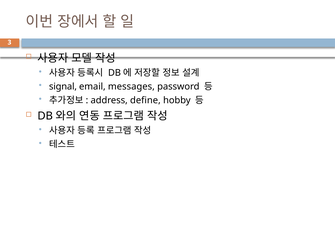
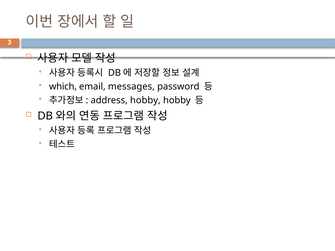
signal: signal -> which
address define: define -> hobby
